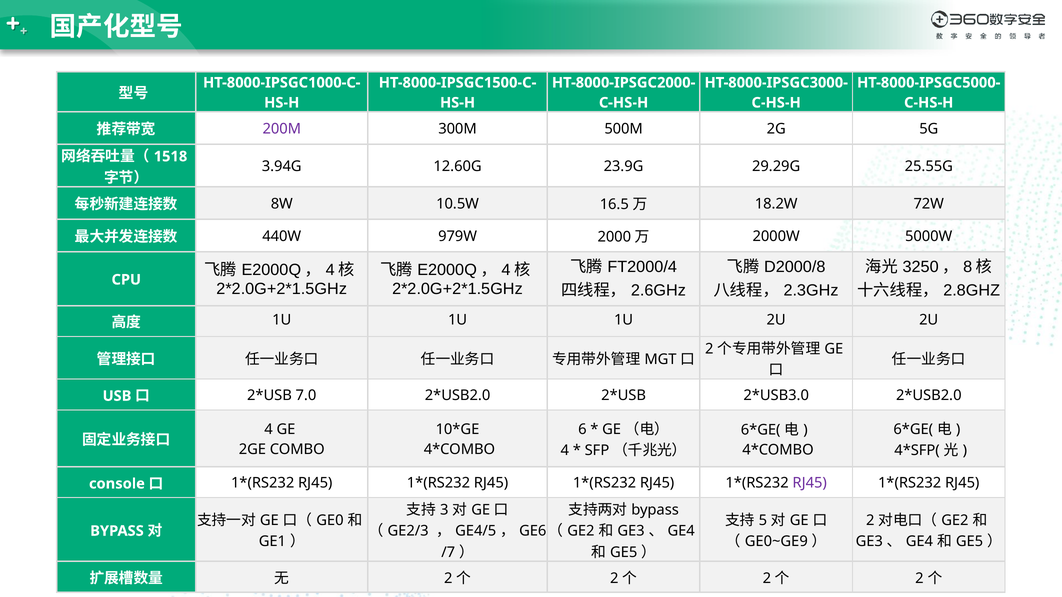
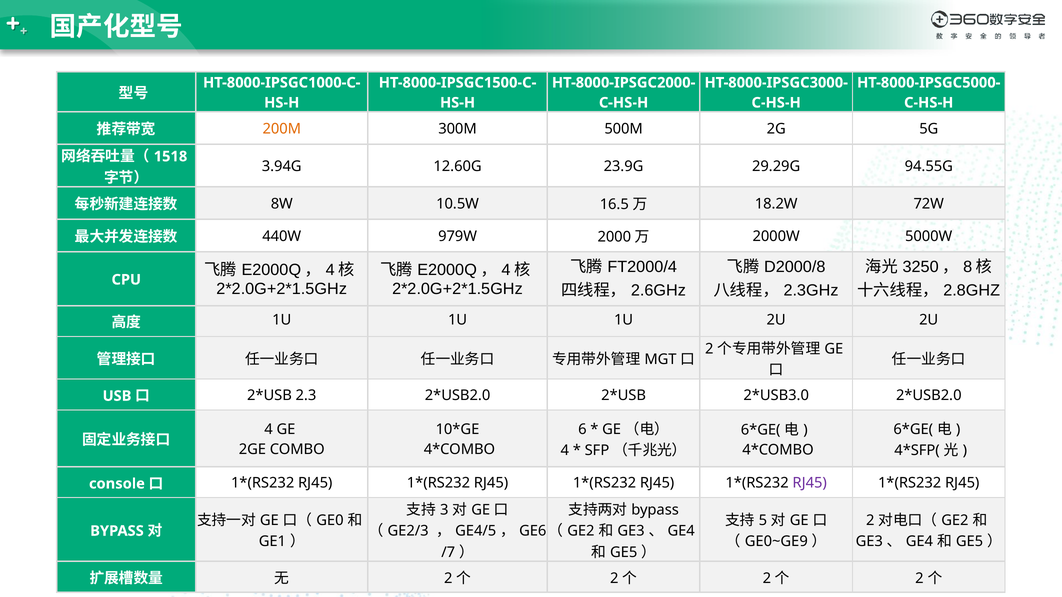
200M colour: purple -> orange
25.55G: 25.55G -> 94.55G
7.0: 7.0 -> 2.3
